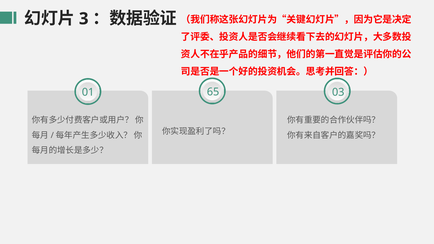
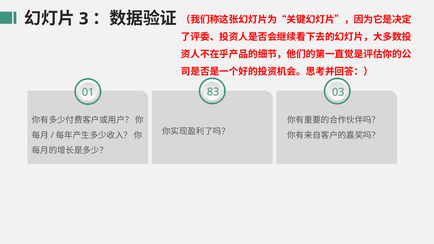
65: 65 -> 83
